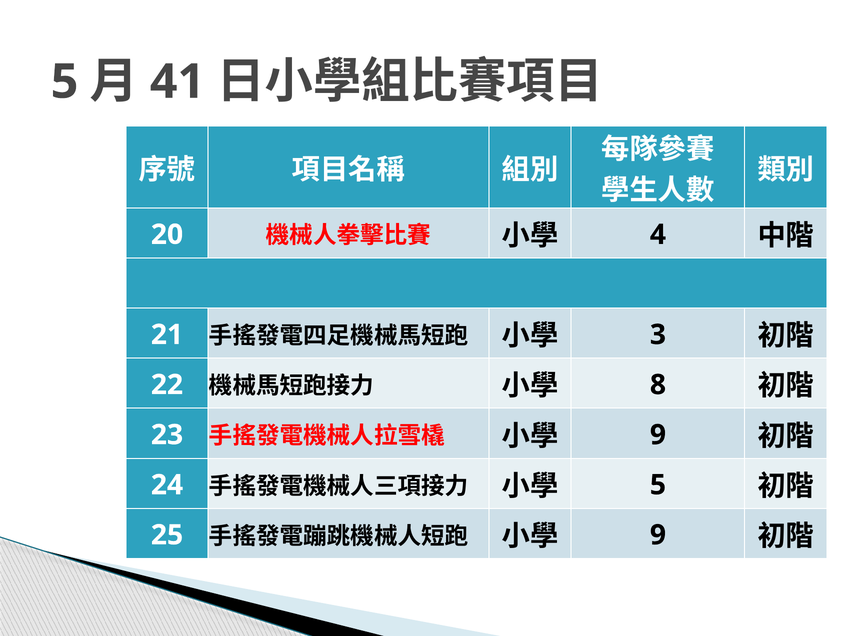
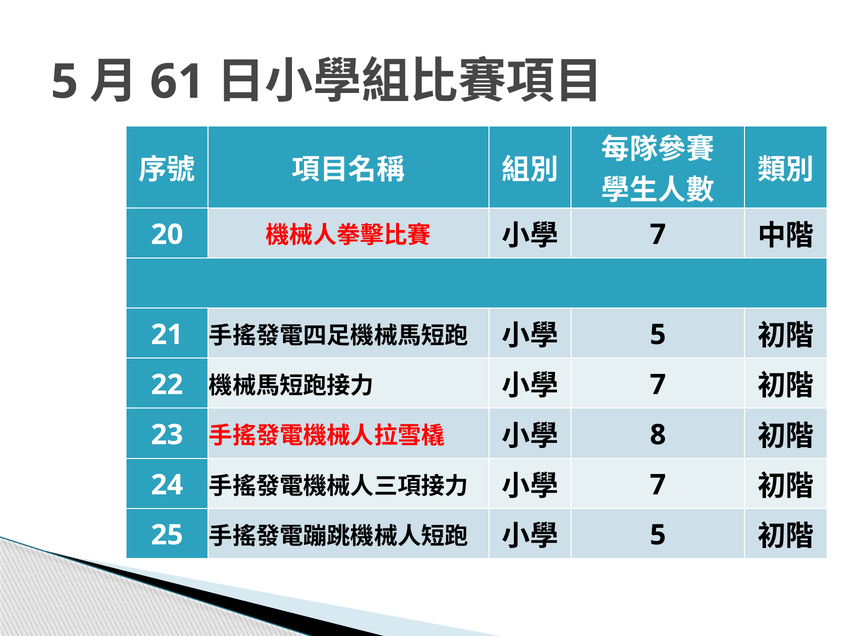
41: 41 -> 61
4 at (658, 235): 4 -> 7
3 at (658, 335): 3 -> 5
8 at (658, 385): 8 -> 7
9 at (658, 435): 9 -> 8
5 at (658, 485): 5 -> 7
9 at (658, 535): 9 -> 5
